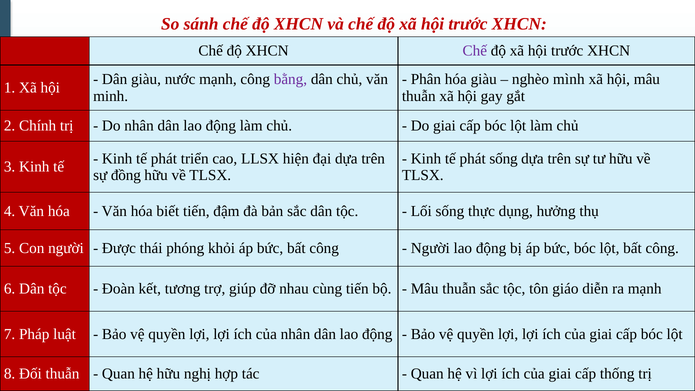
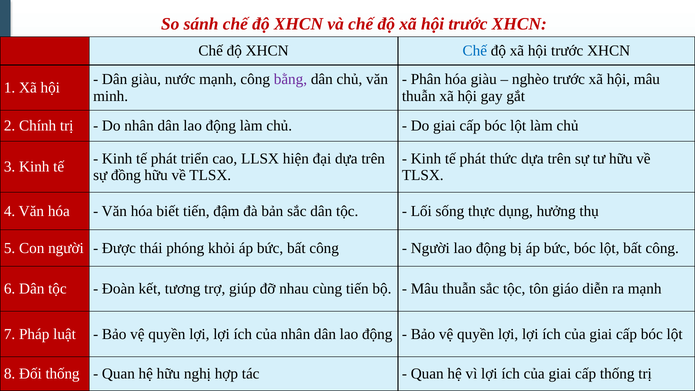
Chế at (475, 51) colour: purple -> blue
nghèo mình: mình -> trước
phát sống: sống -> thức
Đối thuẫn: thuẫn -> thống
